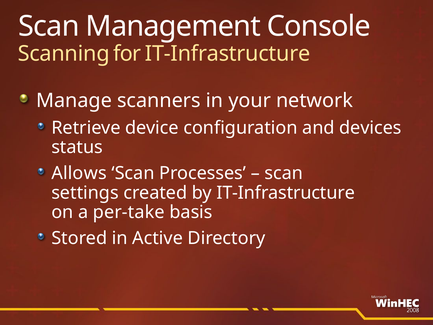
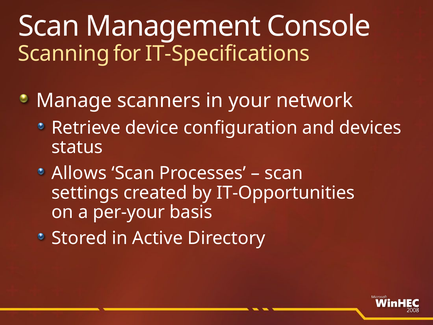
for IT-Infrastructure: IT-Infrastructure -> IT-Specifications
by IT-Infrastructure: IT-Infrastructure -> IT-Opportunities
per-take: per-take -> per-your
